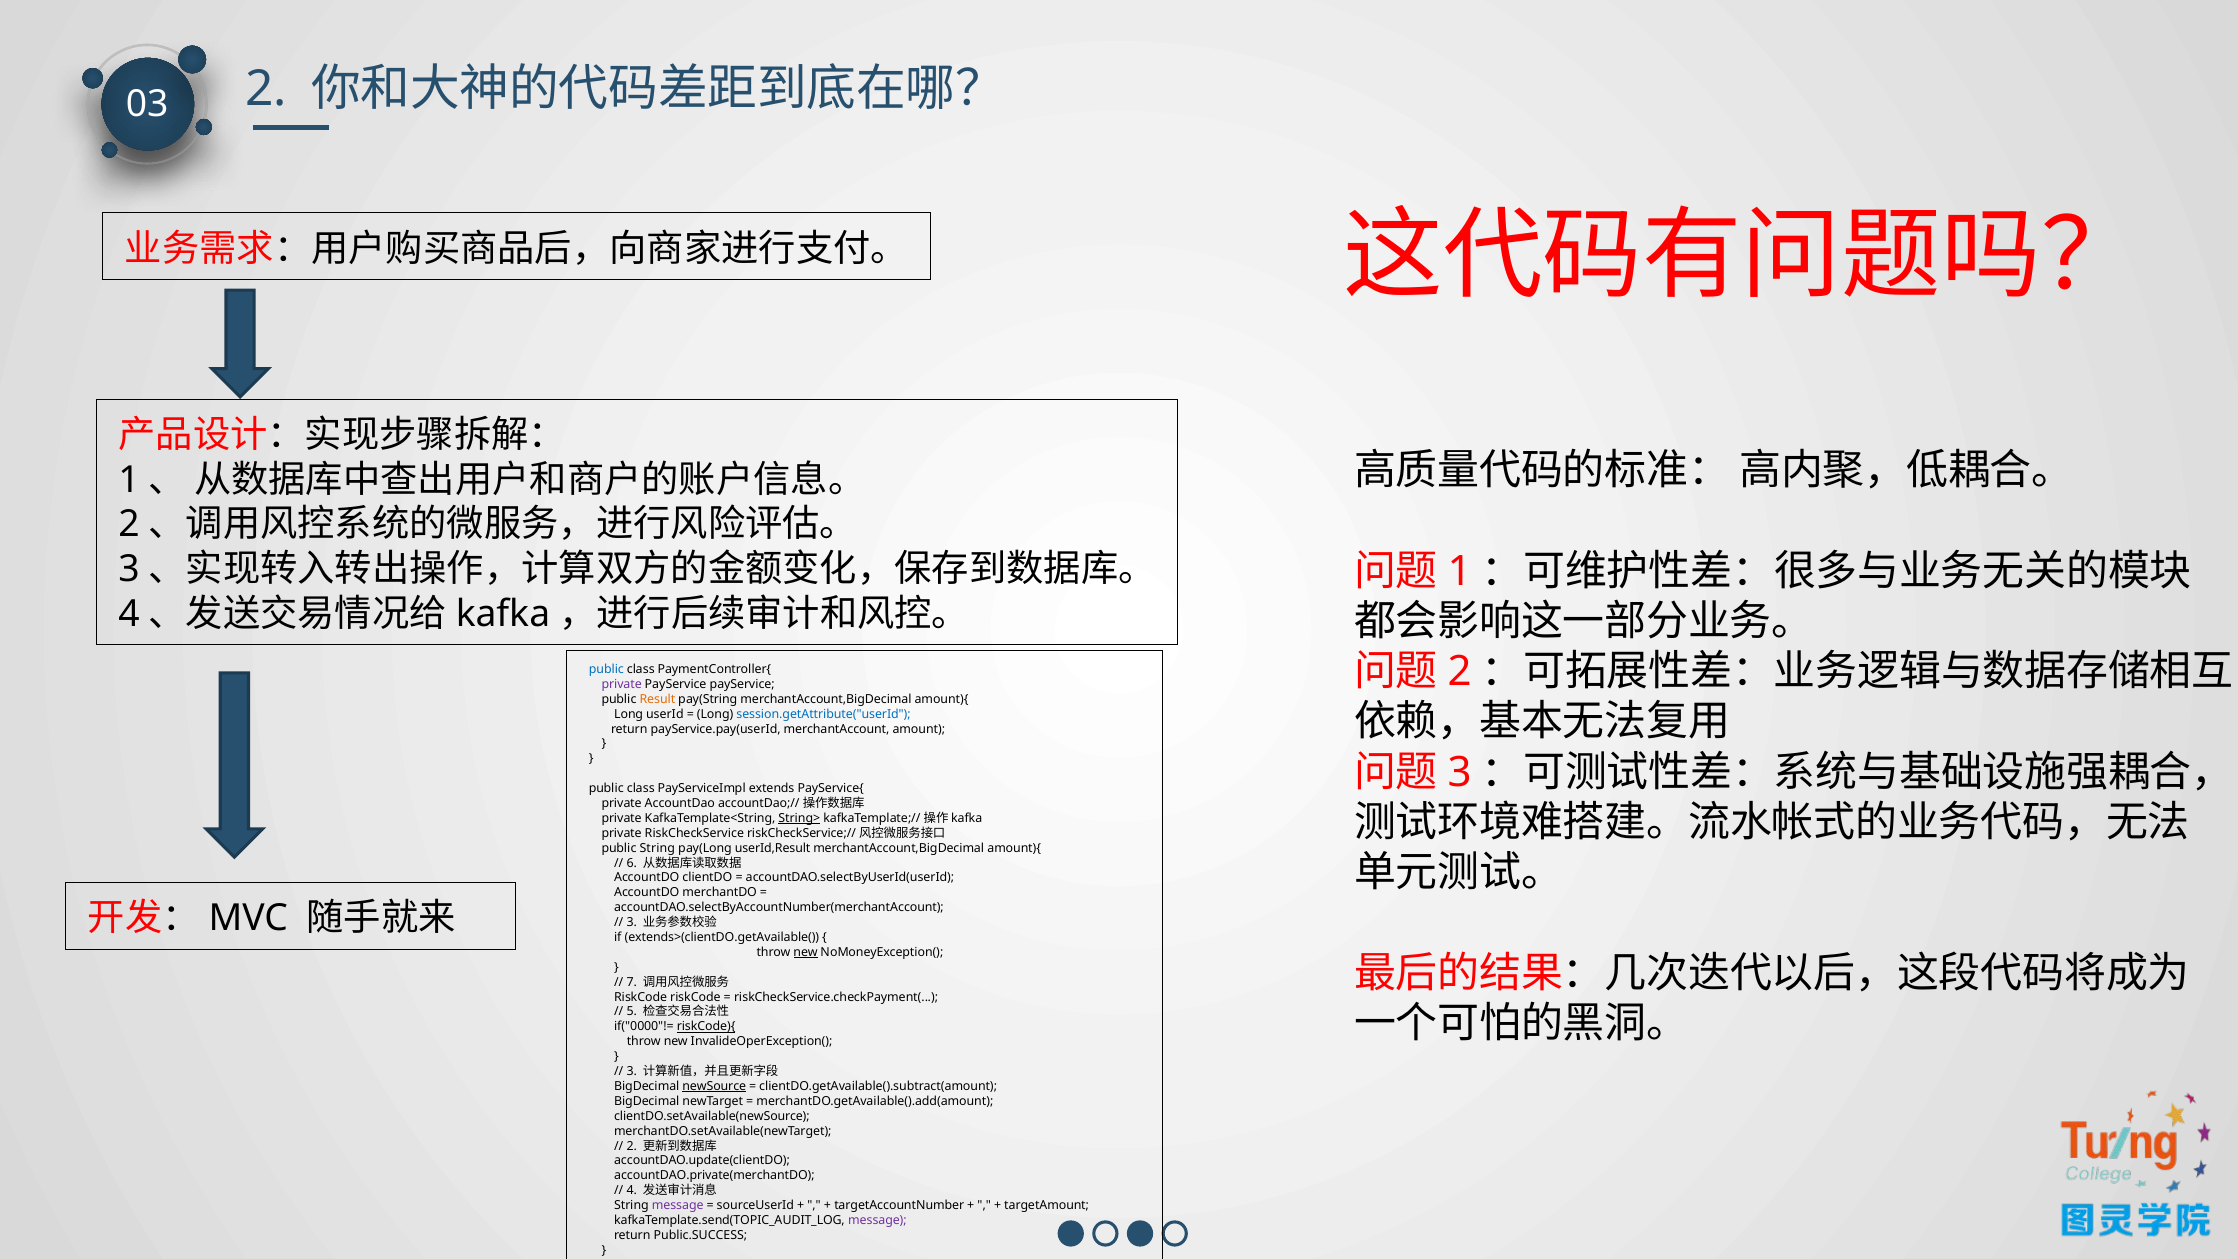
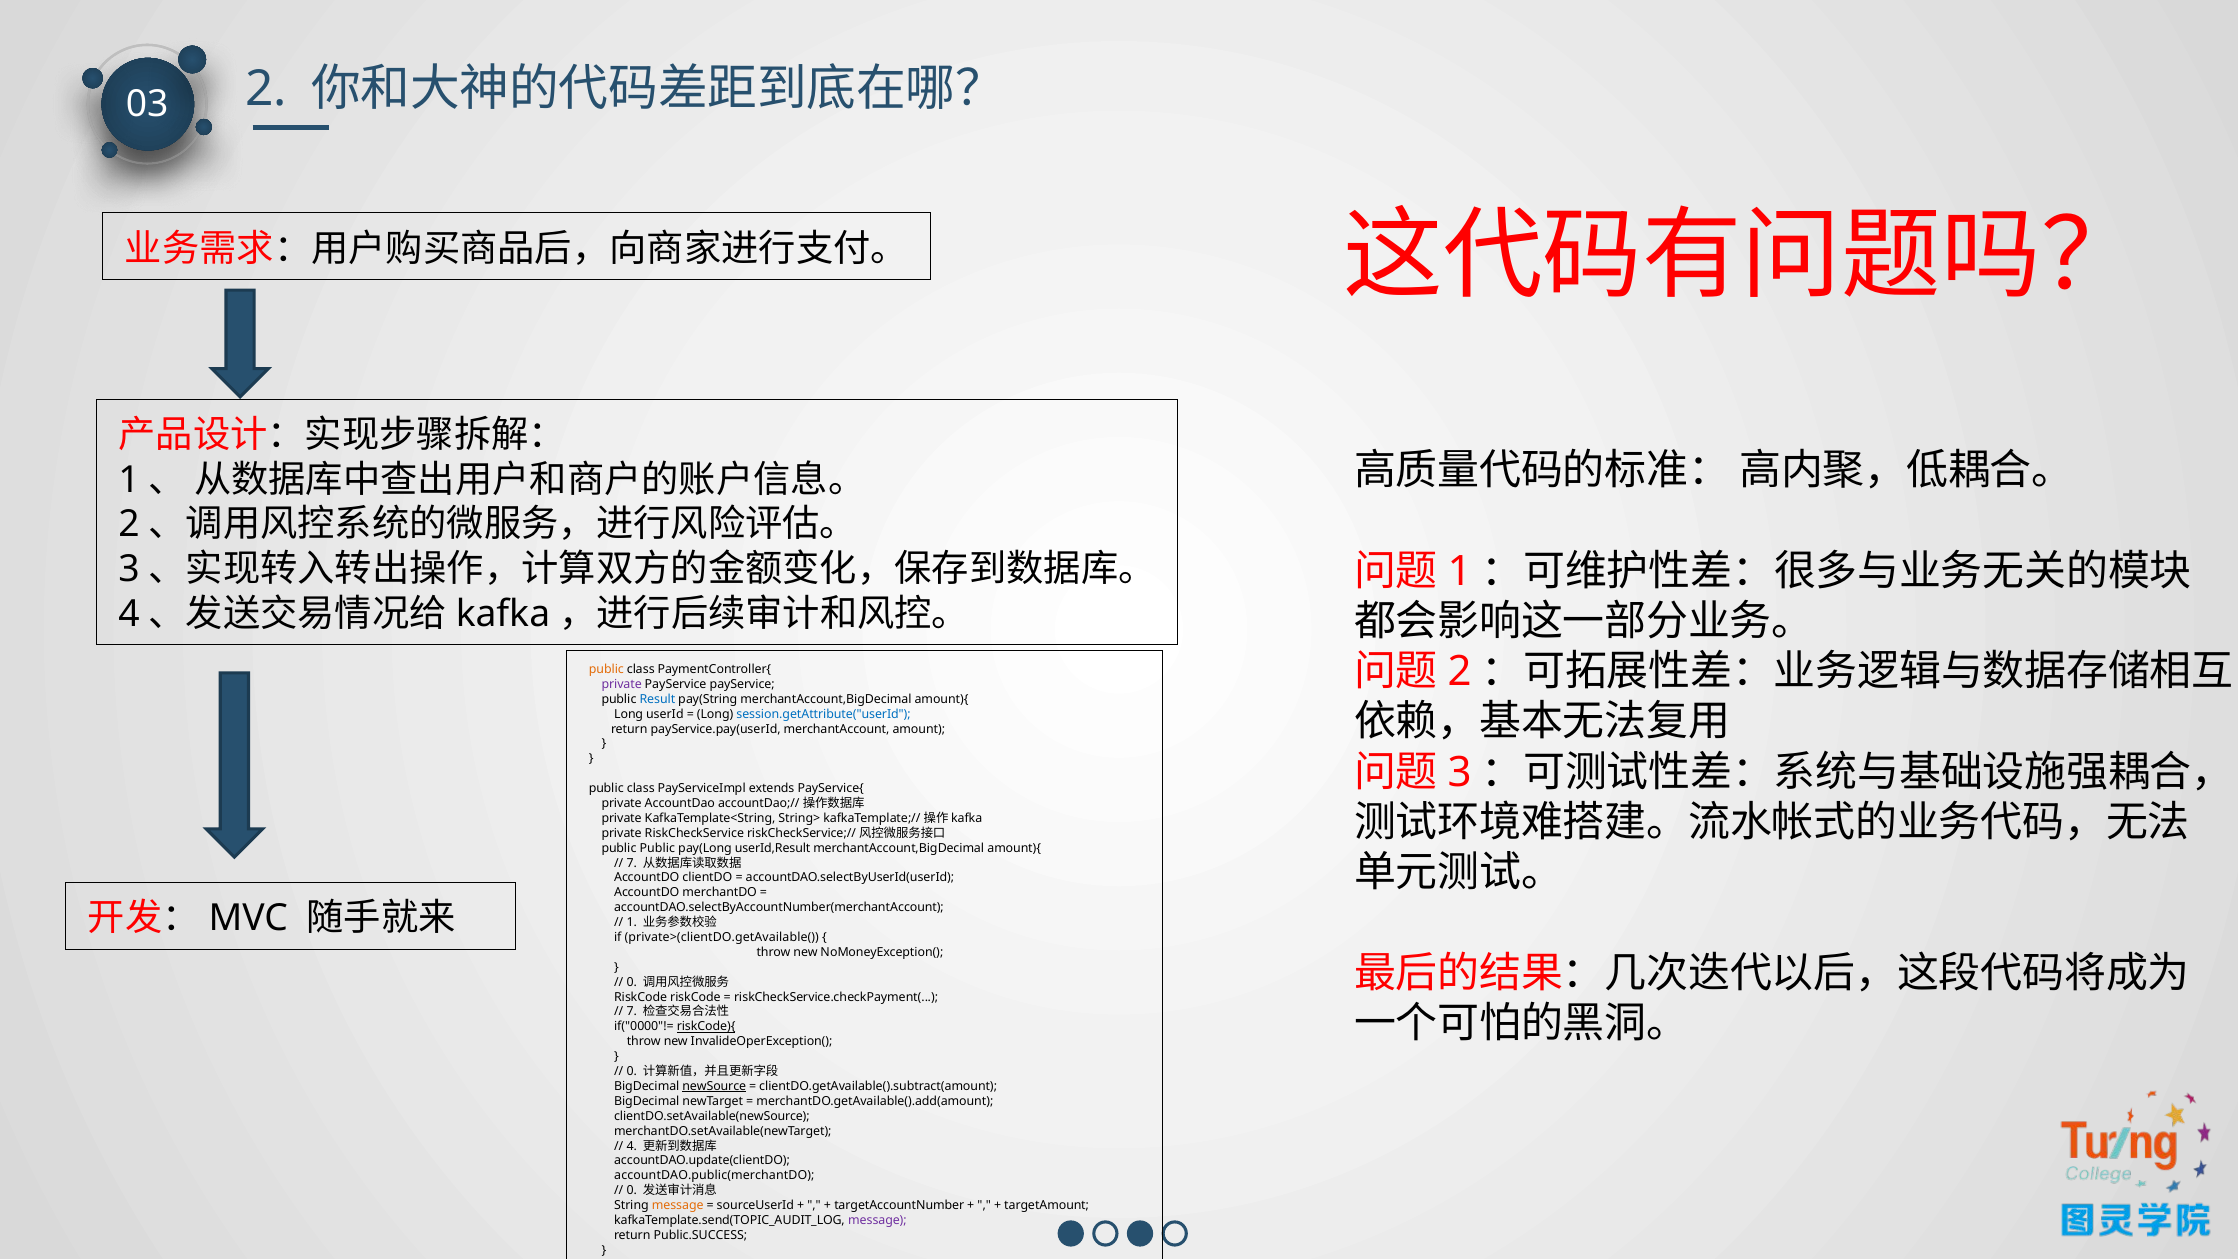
public at (606, 669) colour: blue -> orange
Result colour: orange -> blue
String> underline: present -> none
public String: String -> Public
6 at (632, 863): 6 -> 7
3 at (632, 922): 3 -> 1
extends>(clientDO.getAvailable(: extends>(clientDO.getAvailable( -> private>(clientDO.getAvailable(
new at (806, 952) underline: present -> none
7 at (632, 982): 7 -> 0
5 at (632, 1012): 5 -> 7
3 at (632, 1071): 3 -> 0
2 at (632, 1146): 2 -> 4
accountDAO.private(merchantDO: accountDAO.private(merchantDO -> accountDAO.public(merchantDO
4 at (632, 1190): 4 -> 0
message at (678, 1205) colour: purple -> orange
